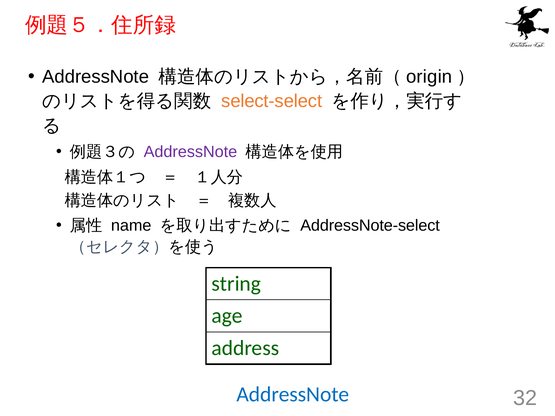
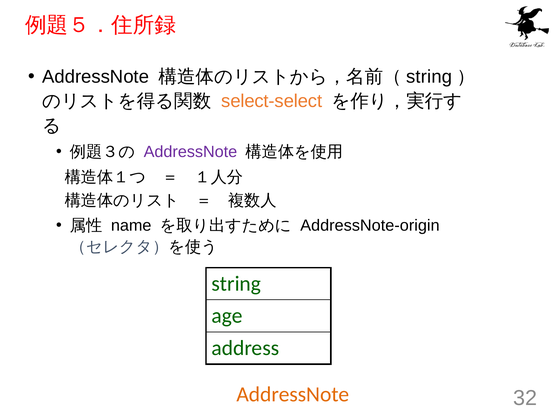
origin at (429, 77): origin -> string
AddressNote-select: AddressNote-select -> AddressNote-origin
AddressNote at (293, 395) colour: blue -> orange
